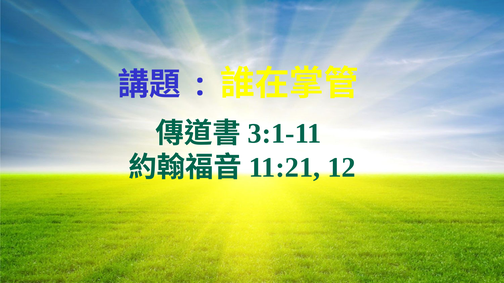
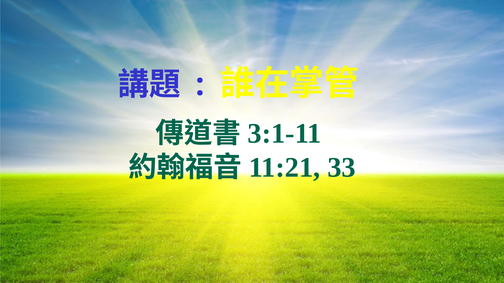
12: 12 -> 33
